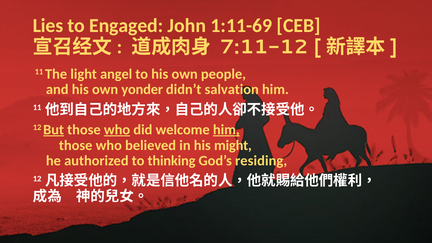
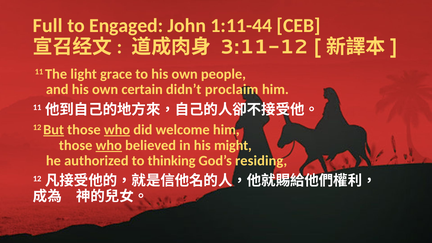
Lies: Lies -> Full
1:11-69: 1:11-69 -> 1:11-44
7:11-12: 7:11-12 -> 3:11-12
angel: angel -> grace
yonder: yonder -> certain
salvation: salvation -> proclaim
him at (226, 130) underline: present -> none
who at (109, 145) underline: none -> present
